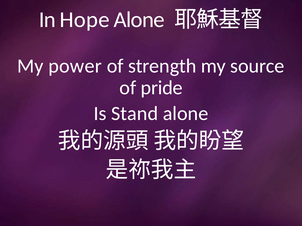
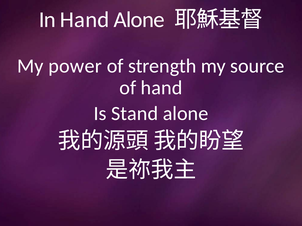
In Hope: Hope -> Hand
of pride: pride -> hand
